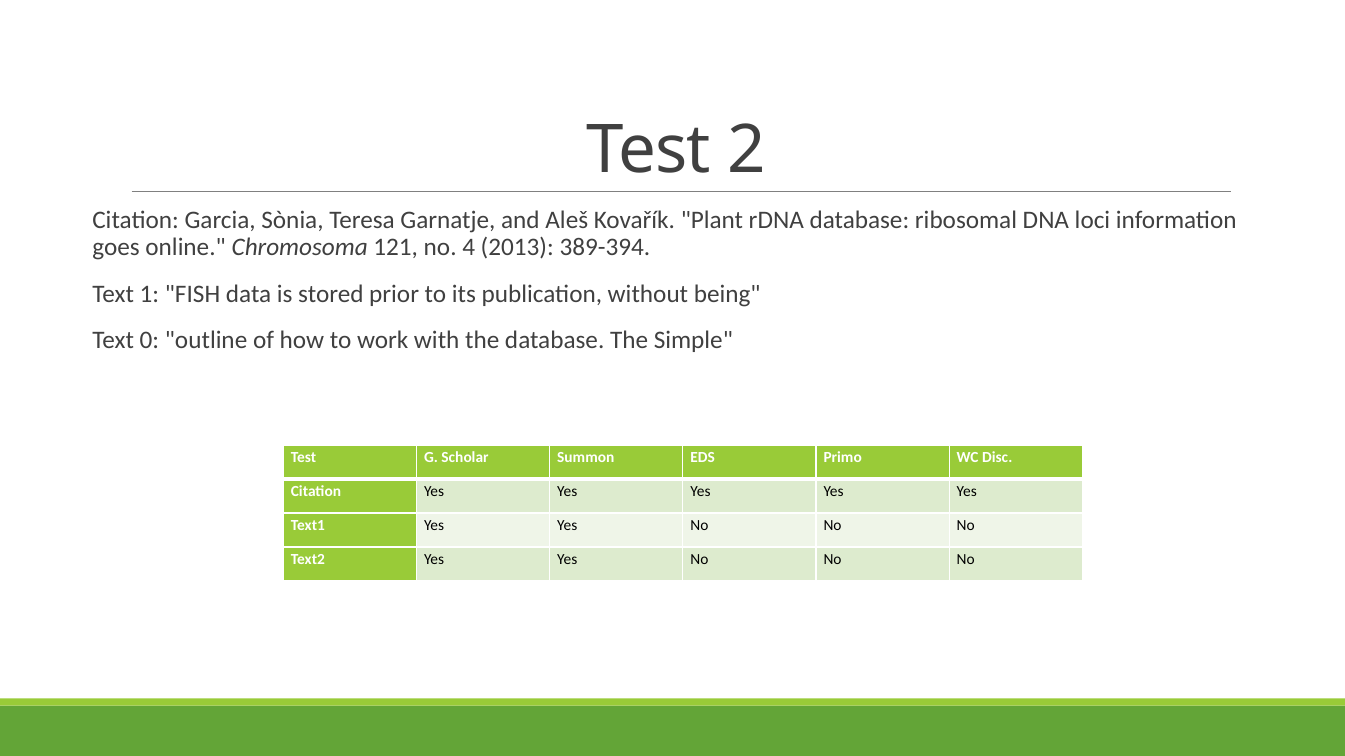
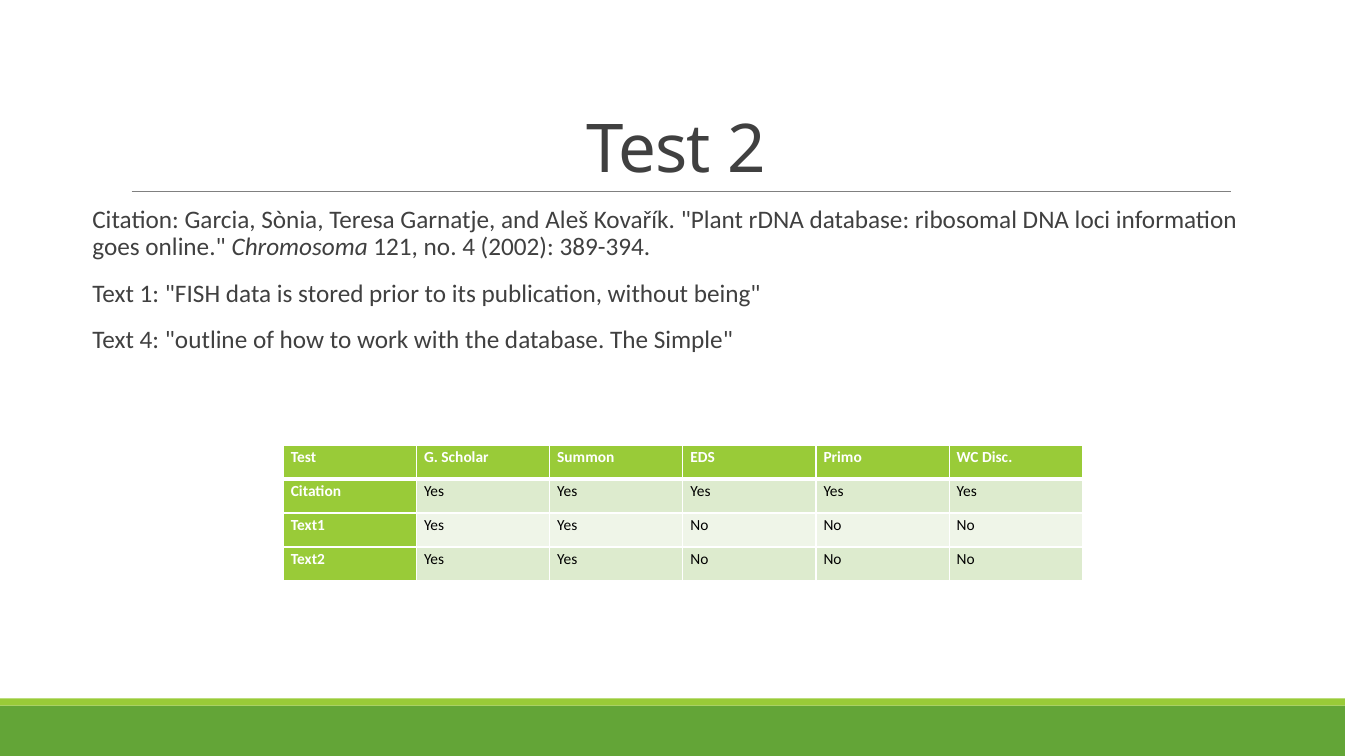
2013: 2013 -> 2002
Text 0: 0 -> 4
